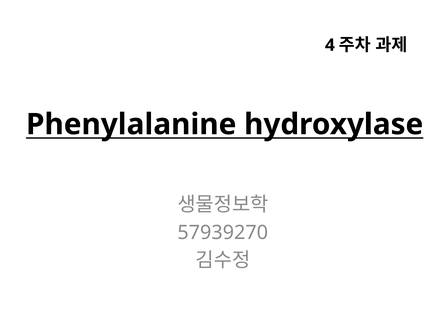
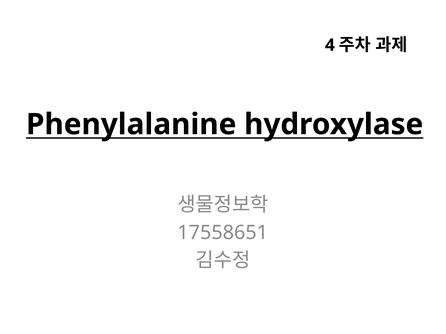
57939270: 57939270 -> 17558651
